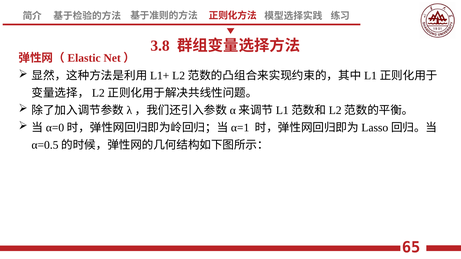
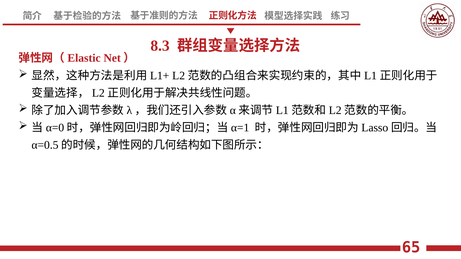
3.8: 3.8 -> 8.3
